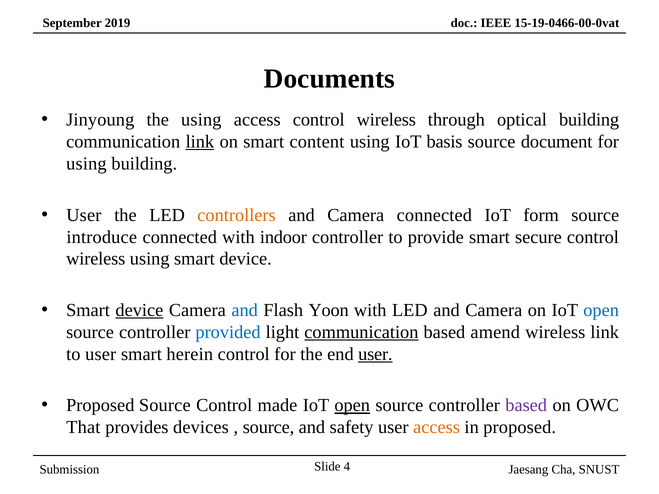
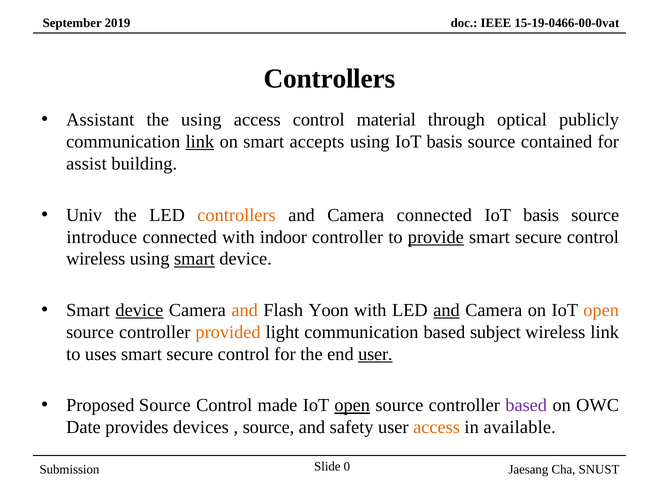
Documents at (329, 79): Documents -> Controllers
Jinyoung: Jinyoung -> Assistant
access control wireless: wireless -> material
optical building: building -> publicly
content: content -> accepts
document: document -> contained
using at (86, 164): using -> assist
User at (84, 215): User -> Univ
form at (541, 215): form -> basis
provide underline: none -> present
smart at (194, 259) underline: none -> present
and at (245, 310) colour: blue -> orange
and at (446, 310) underline: none -> present
open at (601, 310) colour: blue -> orange
provided colour: blue -> orange
communication at (361, 332) underline: present -> none
amend: amend -> subject
to user: user -> uses
herein at (190, 354): herein -> secure
That: That -> Date
in proposed: proposed -> available
4: 4 -> 0
